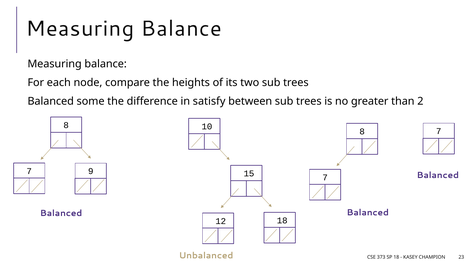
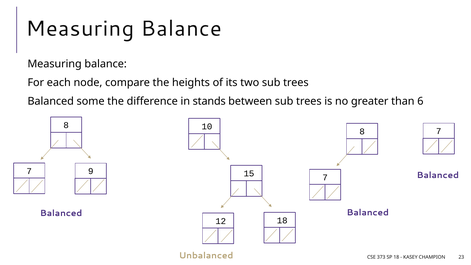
satisfy: satisfy -> stands
2: 2 -> 6
